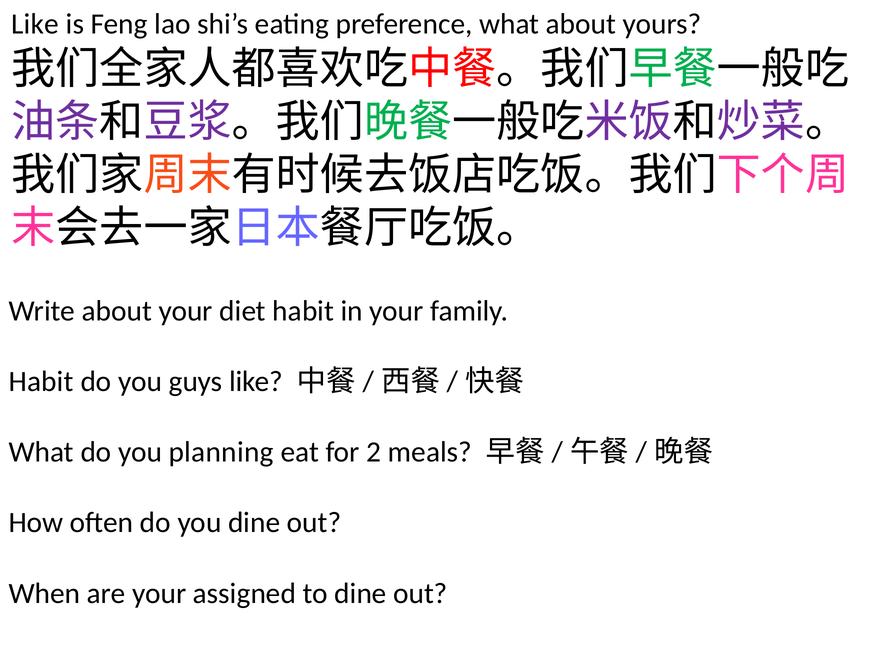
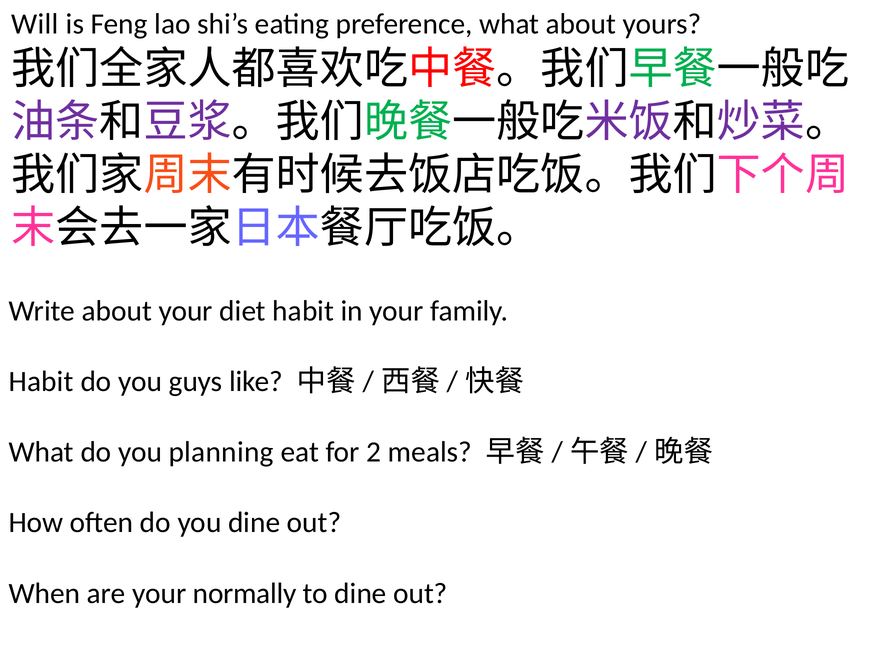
Like at (35, 24): Like -> Will
assigned: assigned -> normally
